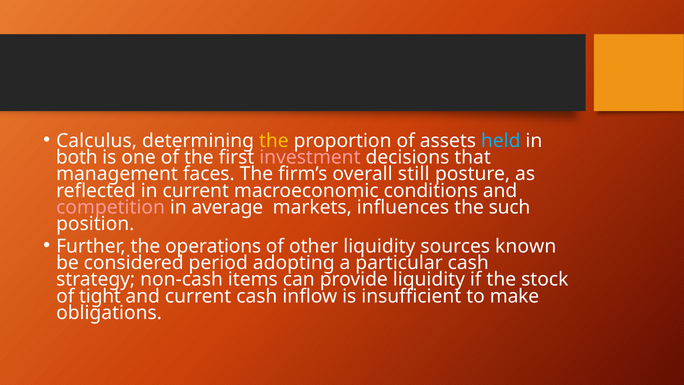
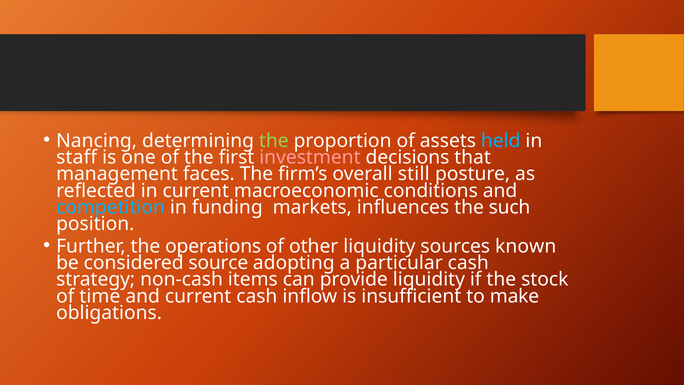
Calculus: Calculus -> Nancing
the at (274, 141) colour: yellow -> light green
both: both -> staff
competition colour: pink -> light blue
average: average -> funding
period: period -> source
tight: tight -> time
